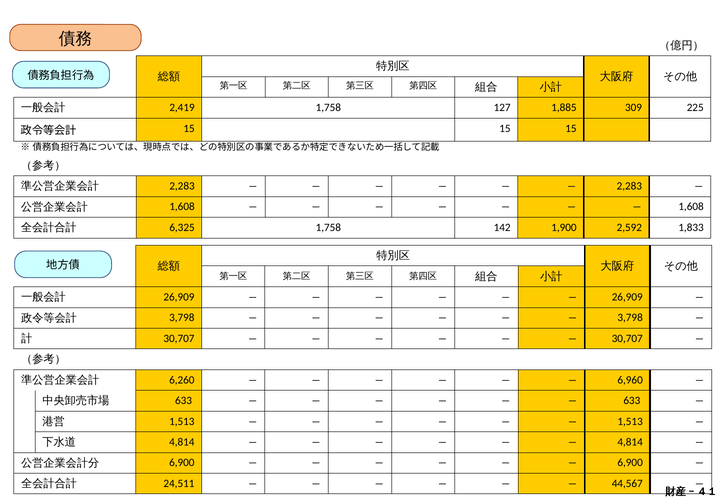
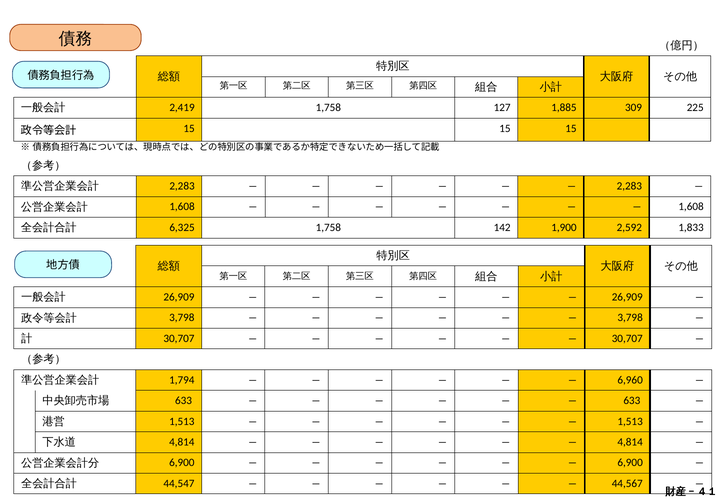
6,260: 6,260 -> 1,794
24,511: 24,511 -> 44,547
